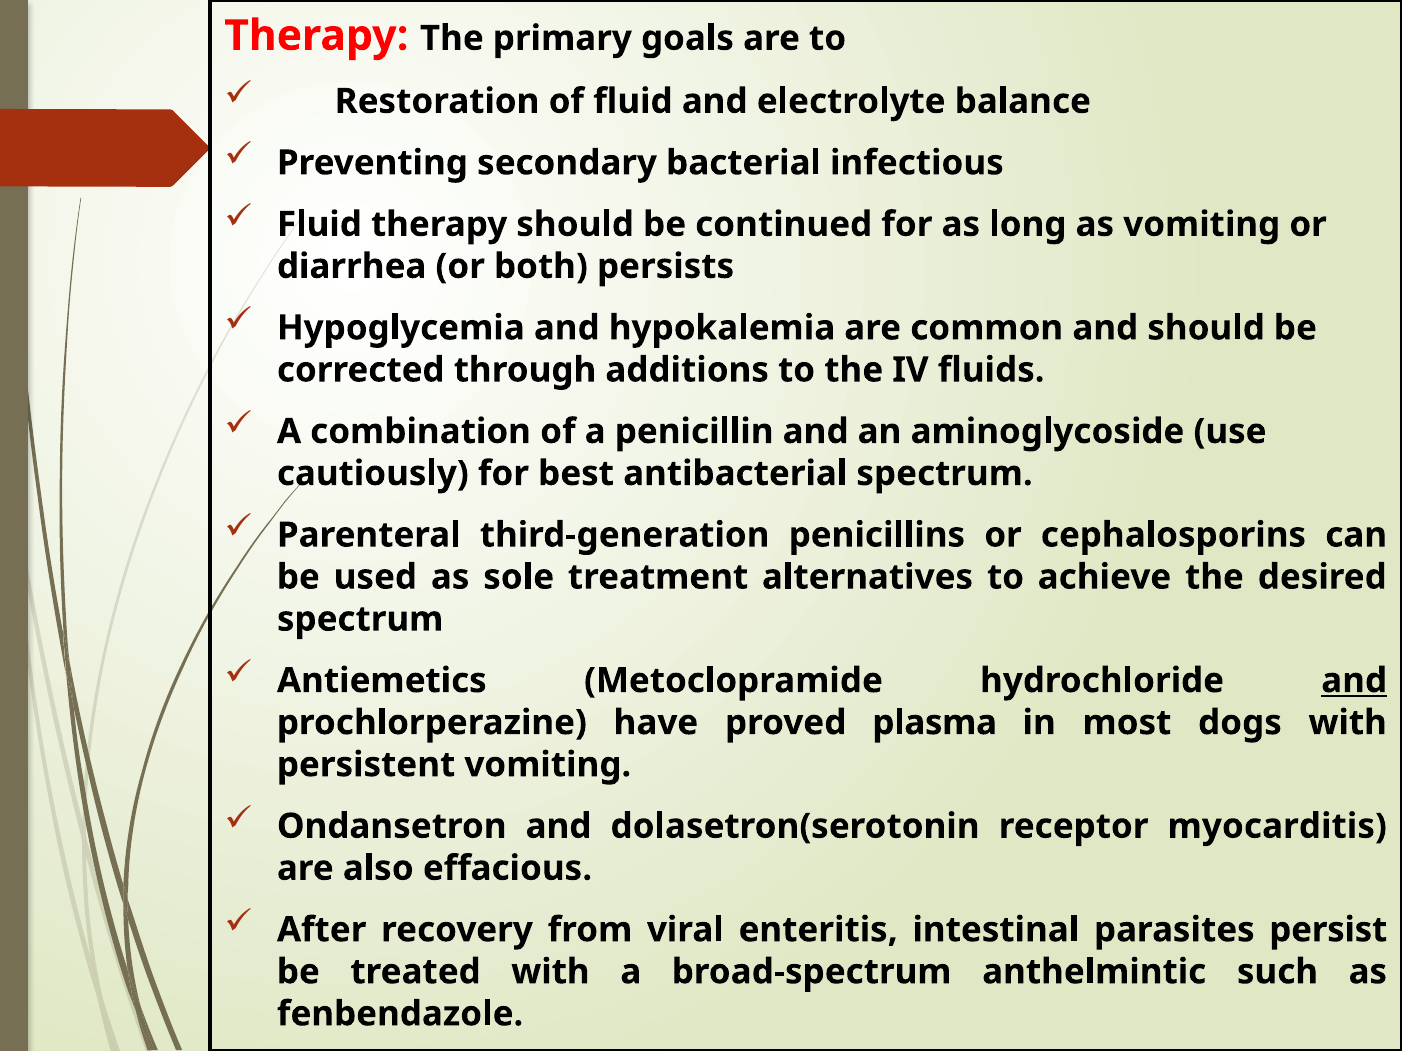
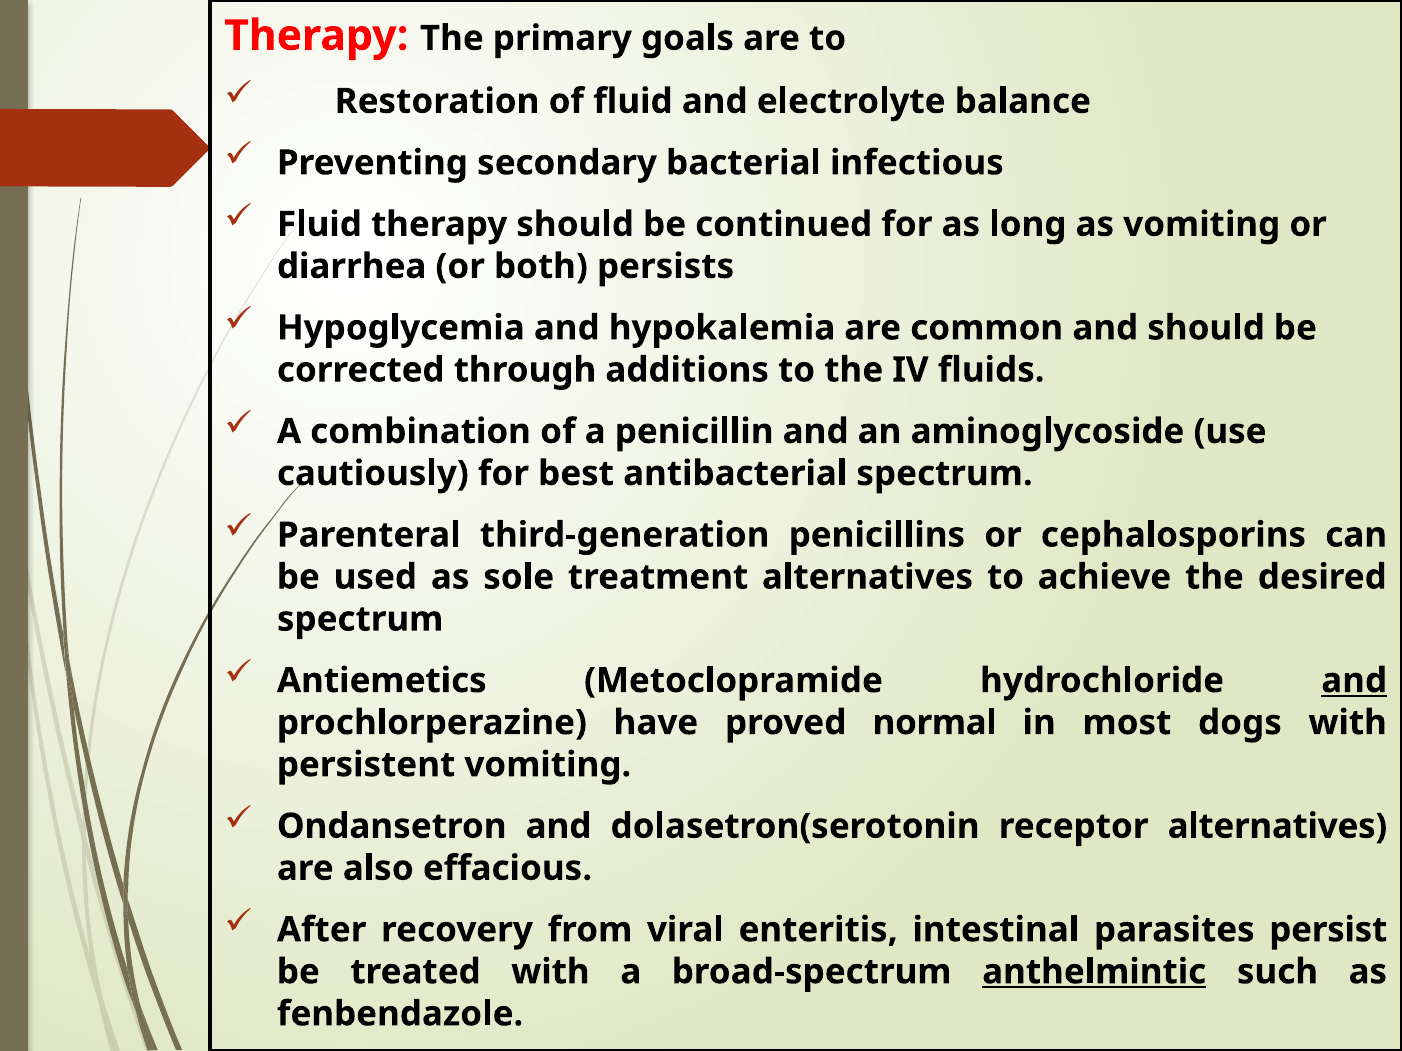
plasma: plasma -> normal
receptor myocarditis: myocarditis -> alternatives
anthelmintic underline: none -> present
